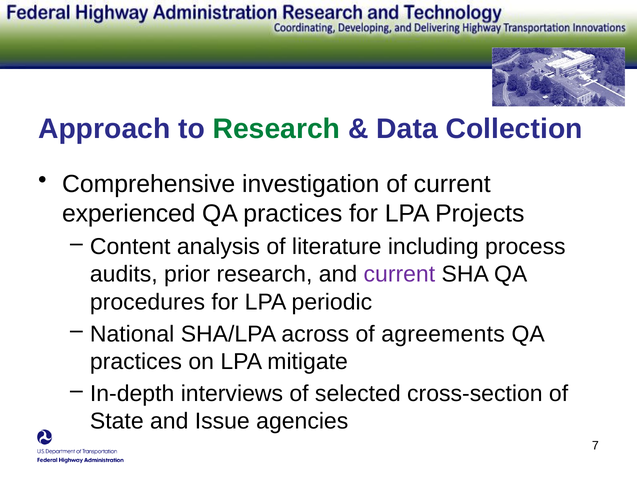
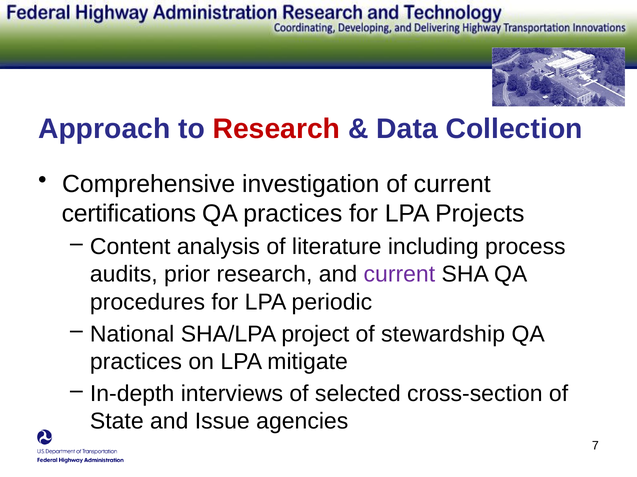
Research at (277, 129) colour: green -> red
experienced: experienced -> certifications
across: across -> project
agreements: agreements -> stewardship
